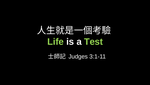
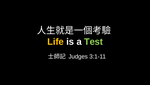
Life colour: light green -> yellow
